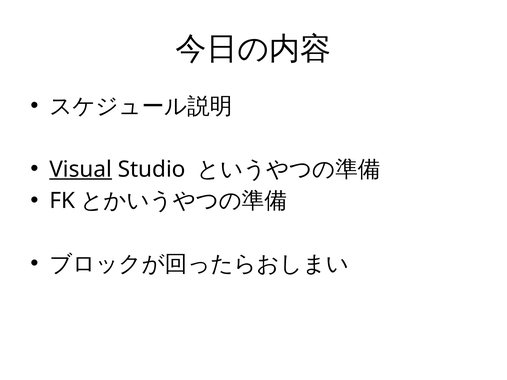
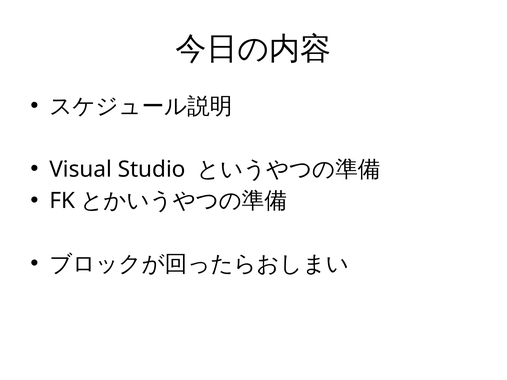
Visual underline: present -> none
